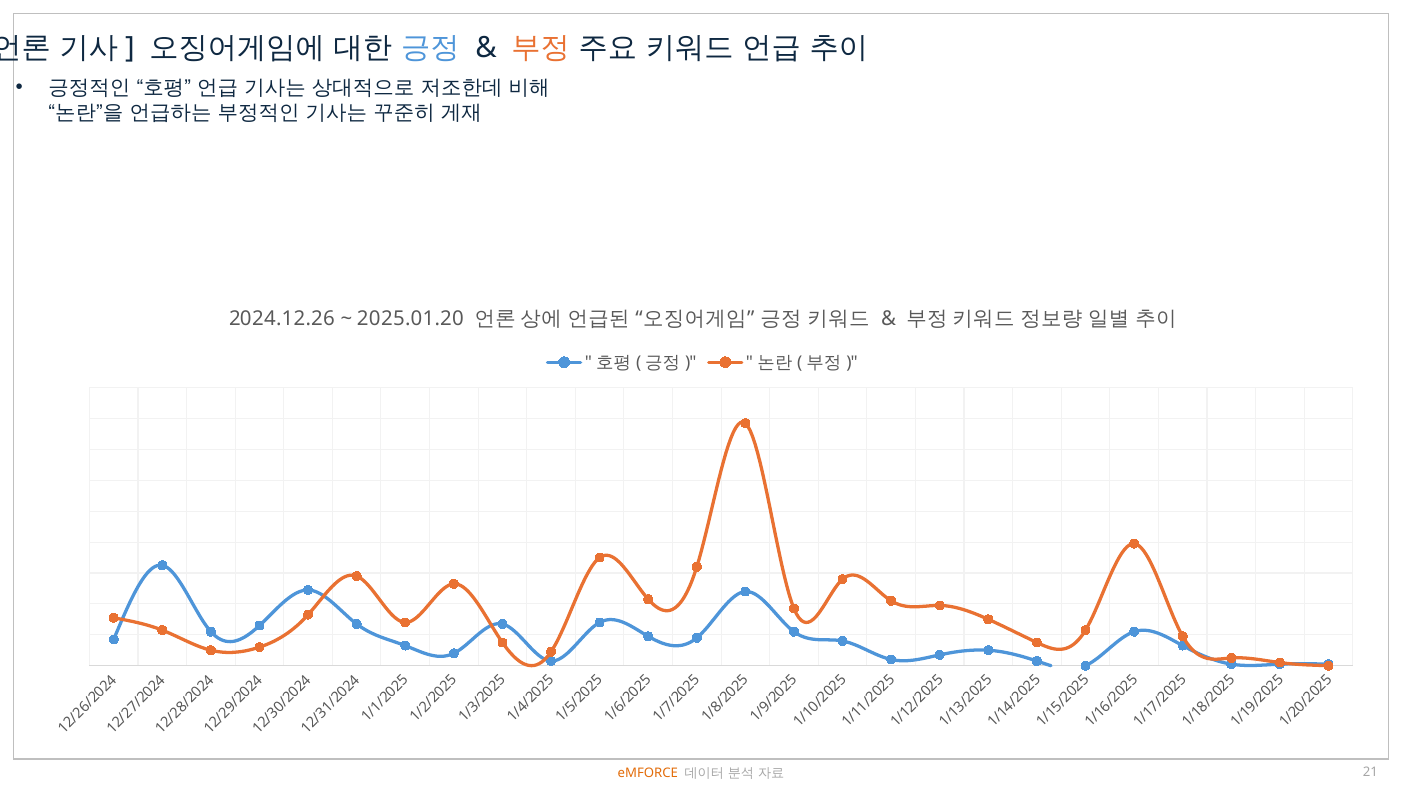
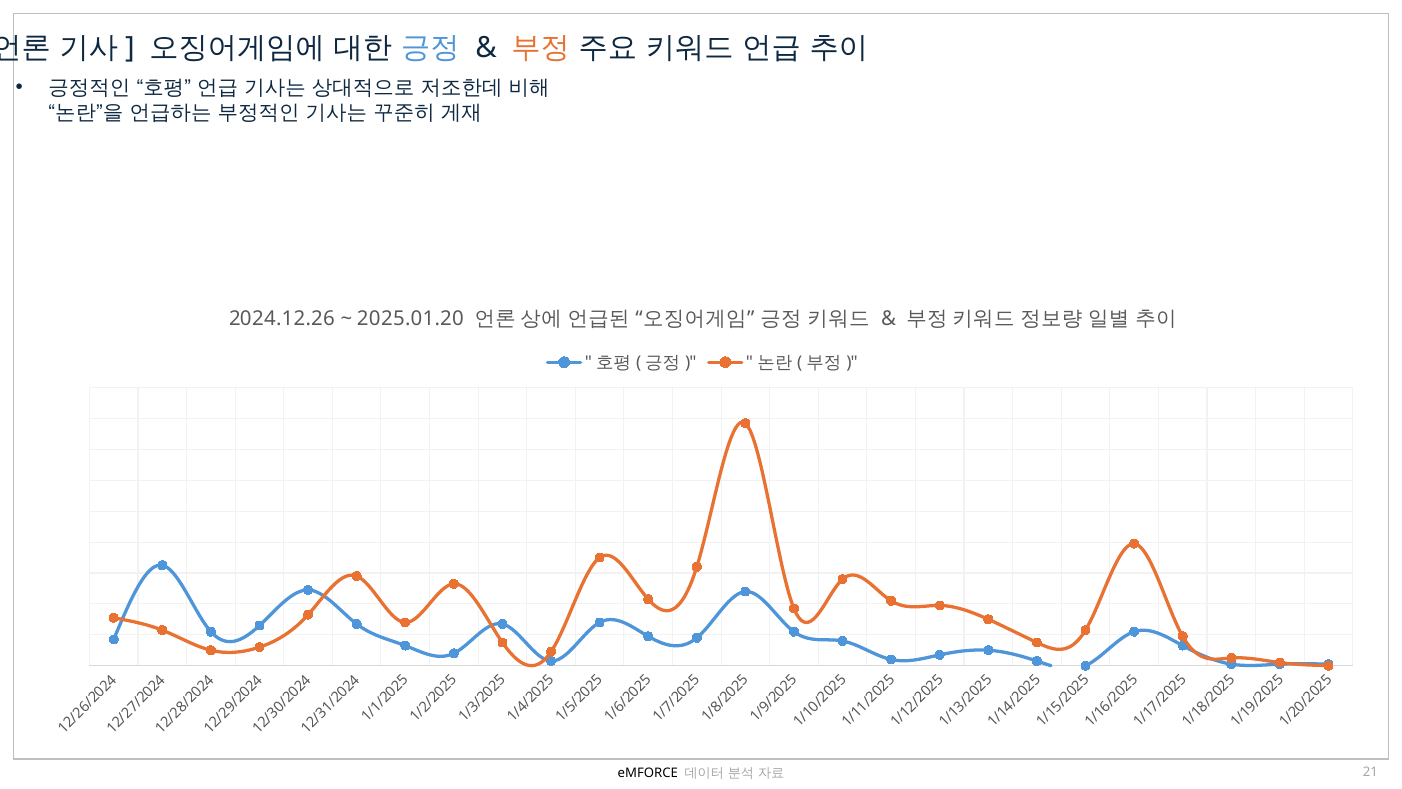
eMFORCE colour: orange -> black
